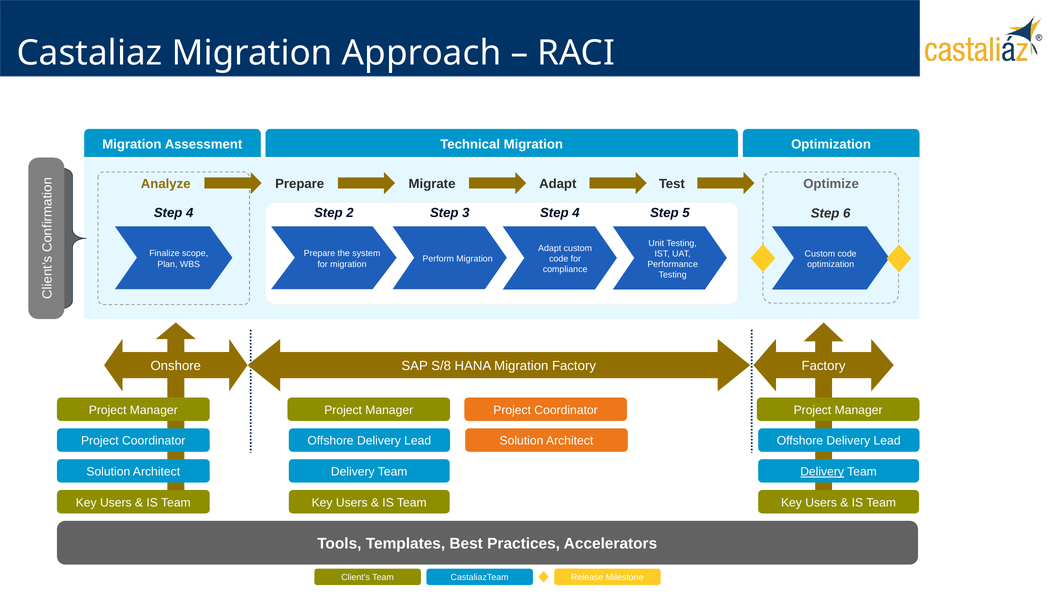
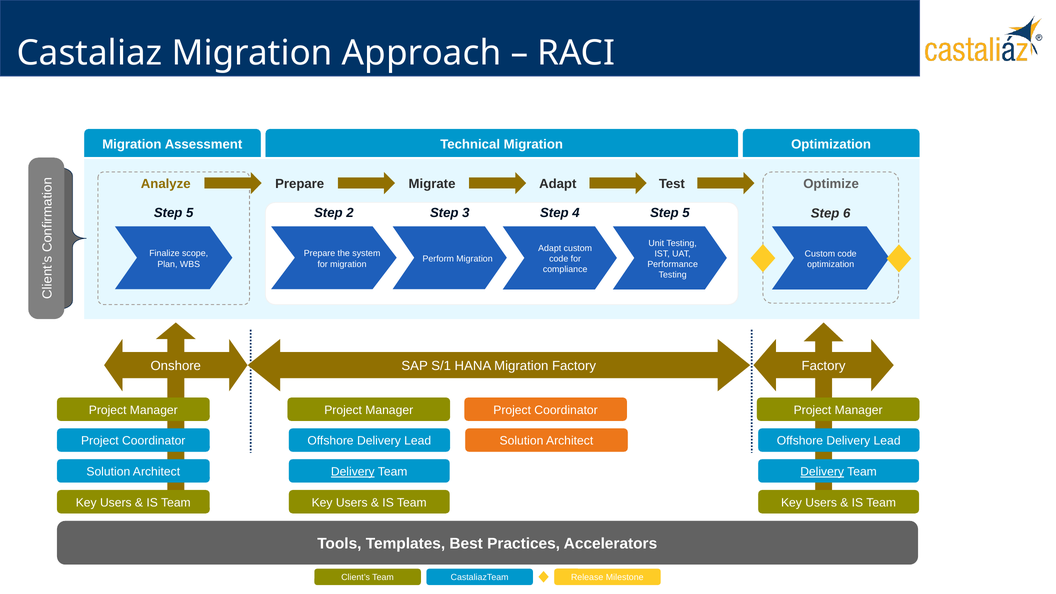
4 at (190, 213): 4 -> 5
S/8: S/8 -> S/1
Delivery at (353, 472) underline: none -> present
